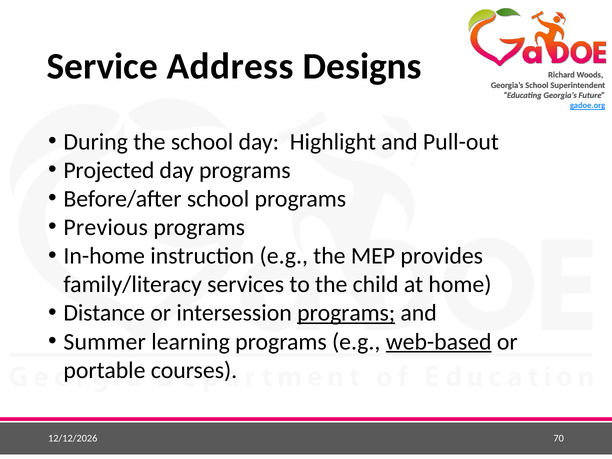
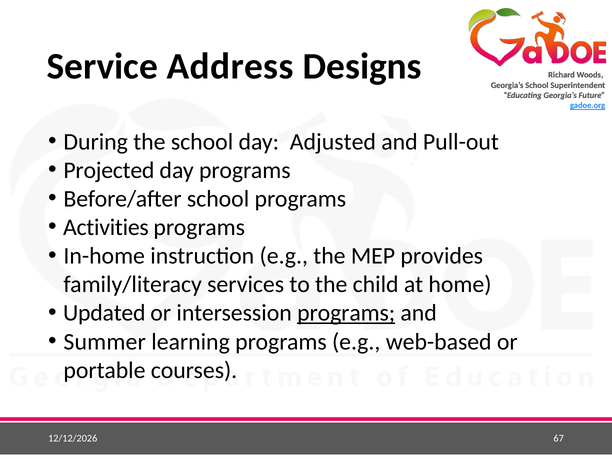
Highlight: Highlight -> Adjusted
Previous: Previous -> Activities
Distance: Distance -> Updated
web-based underline: present -> none
70: 70 -> 67
